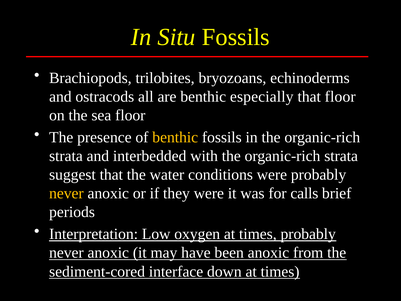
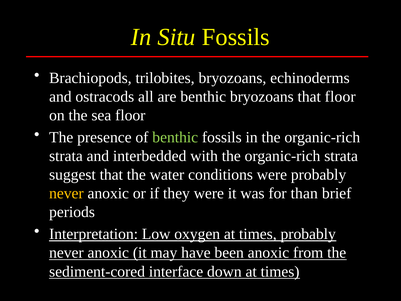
benthic especially: especially -> bryozoans
benthic at (175, 137) colour: yellow -> light green
calls: calls -> than
